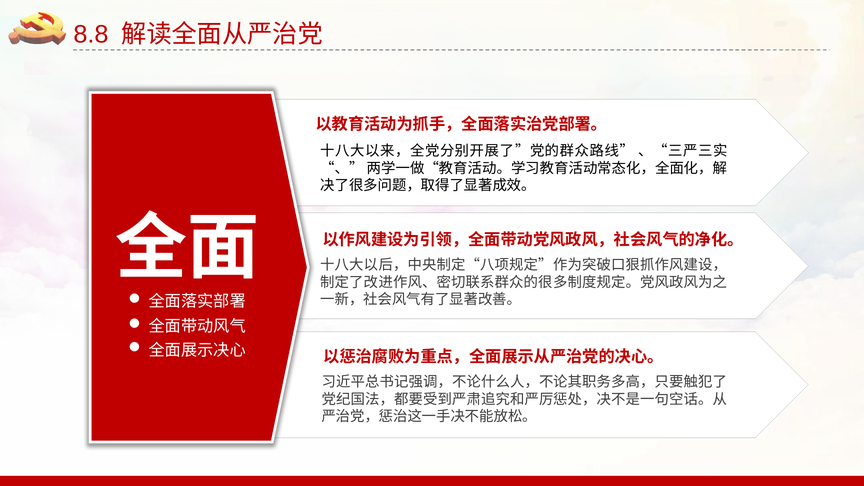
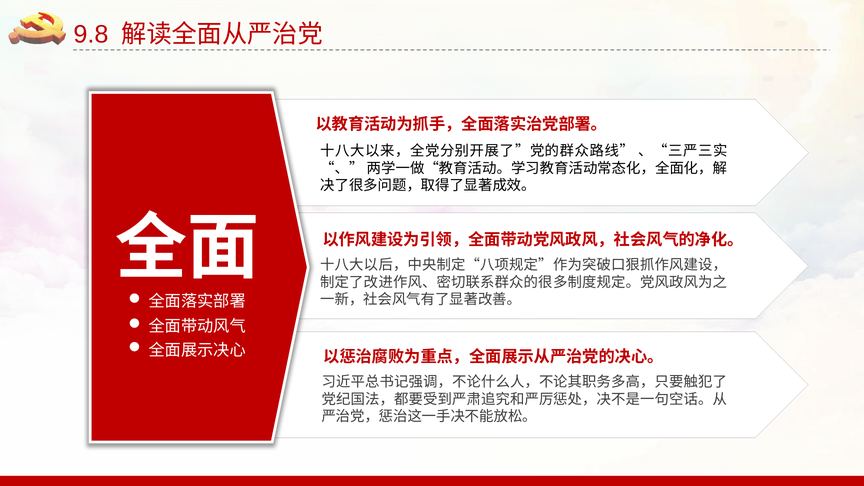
8.8: 8.8 -> 9.8
